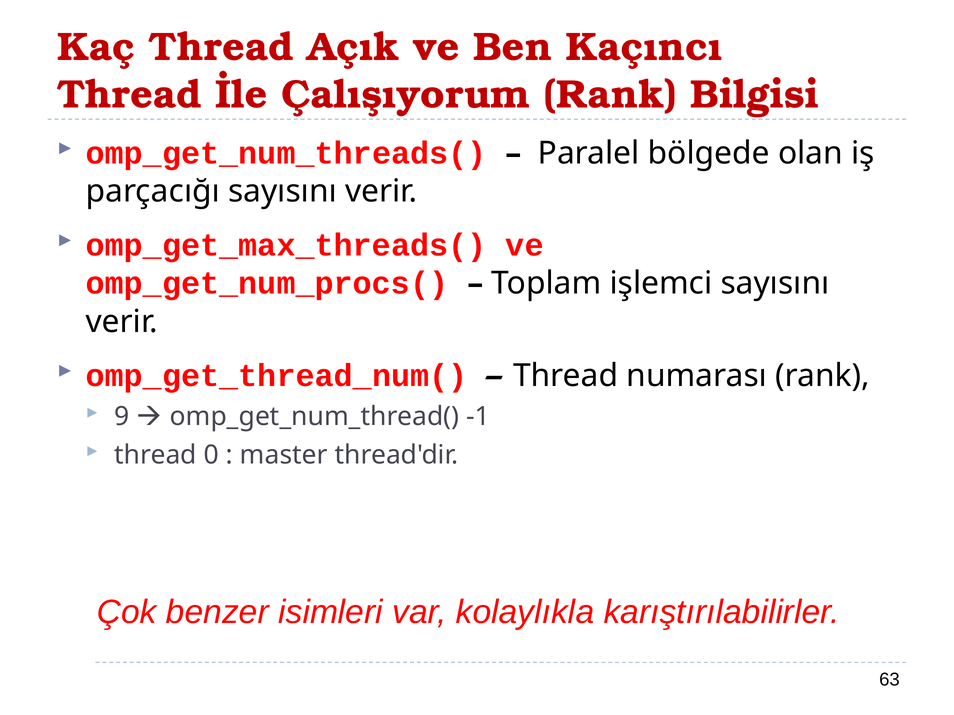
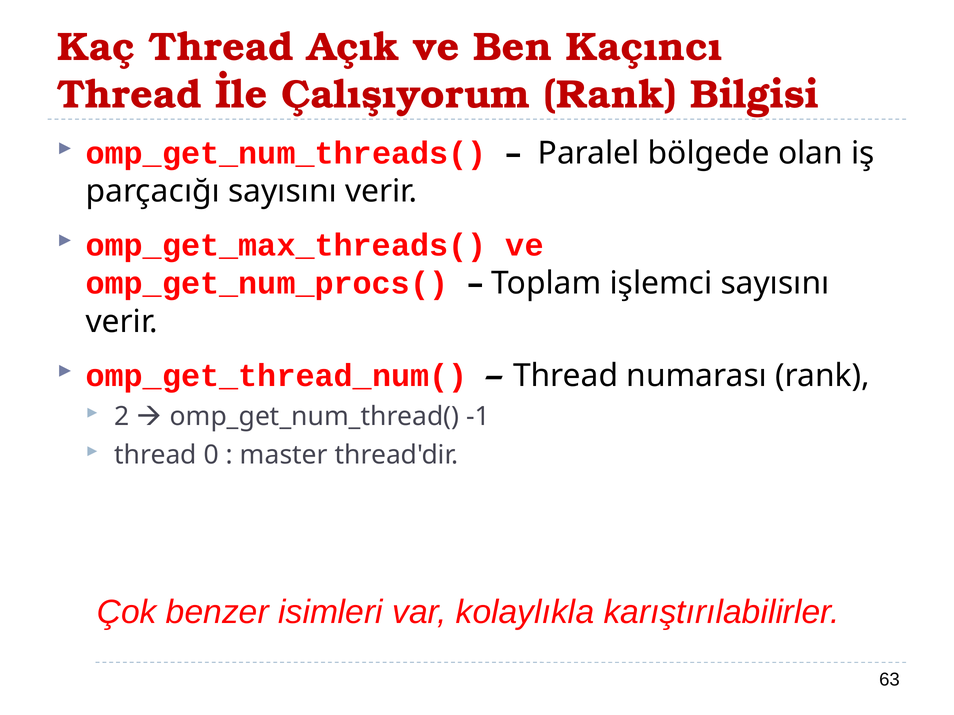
9: 9 -> 2
